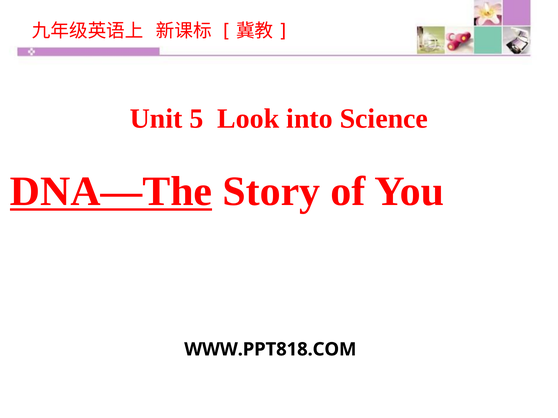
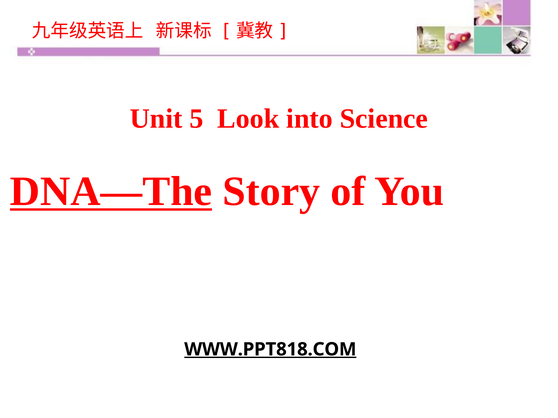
WWW.PPT818.COM underline: none -> present
